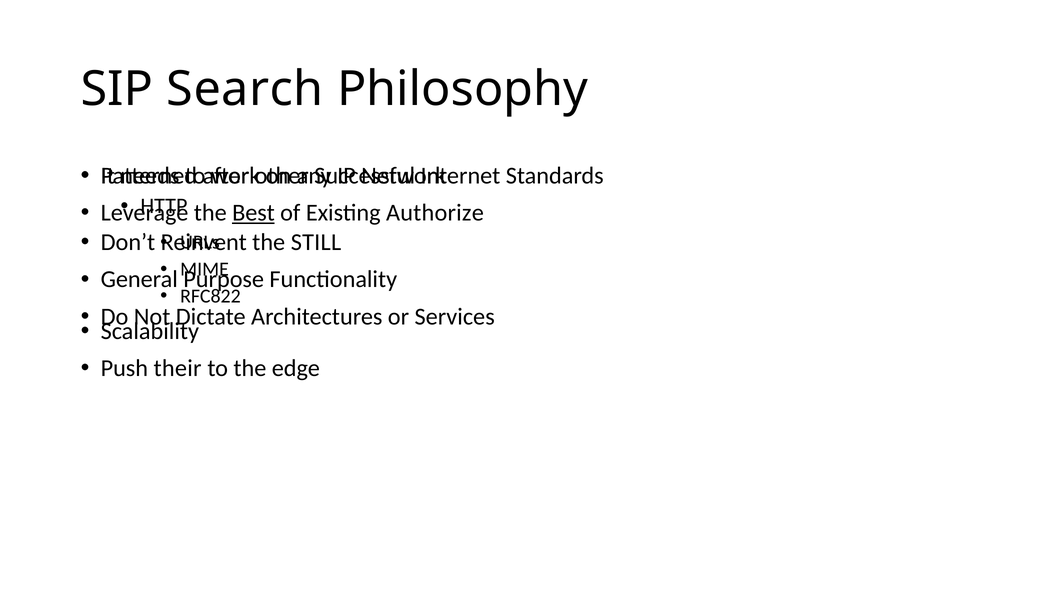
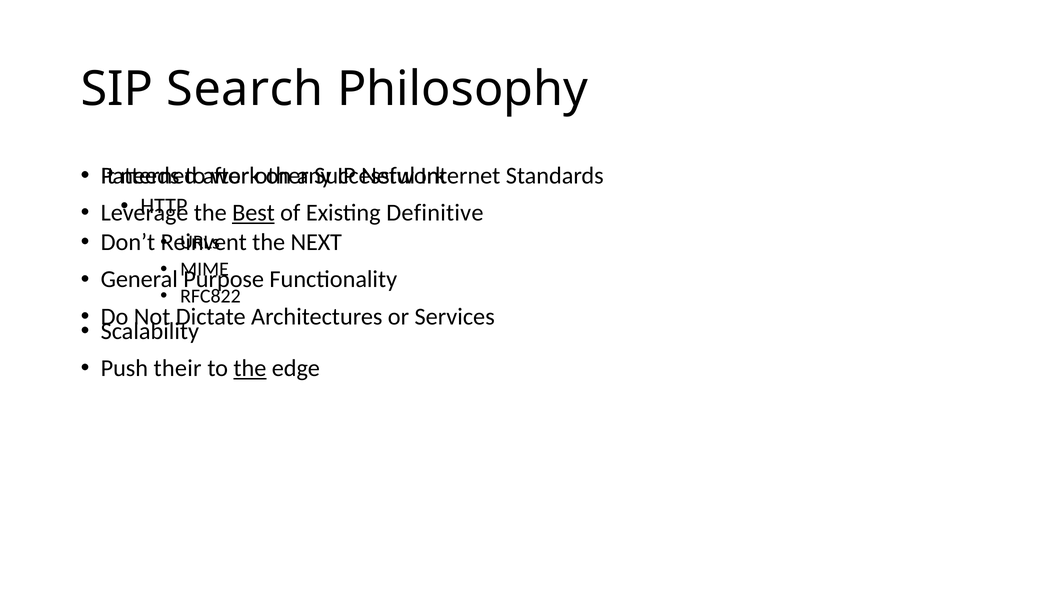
Authorize: Authorize -> Definitive
STILL: STILL -> NEXT
the at (250, 368) underline: none -> present
